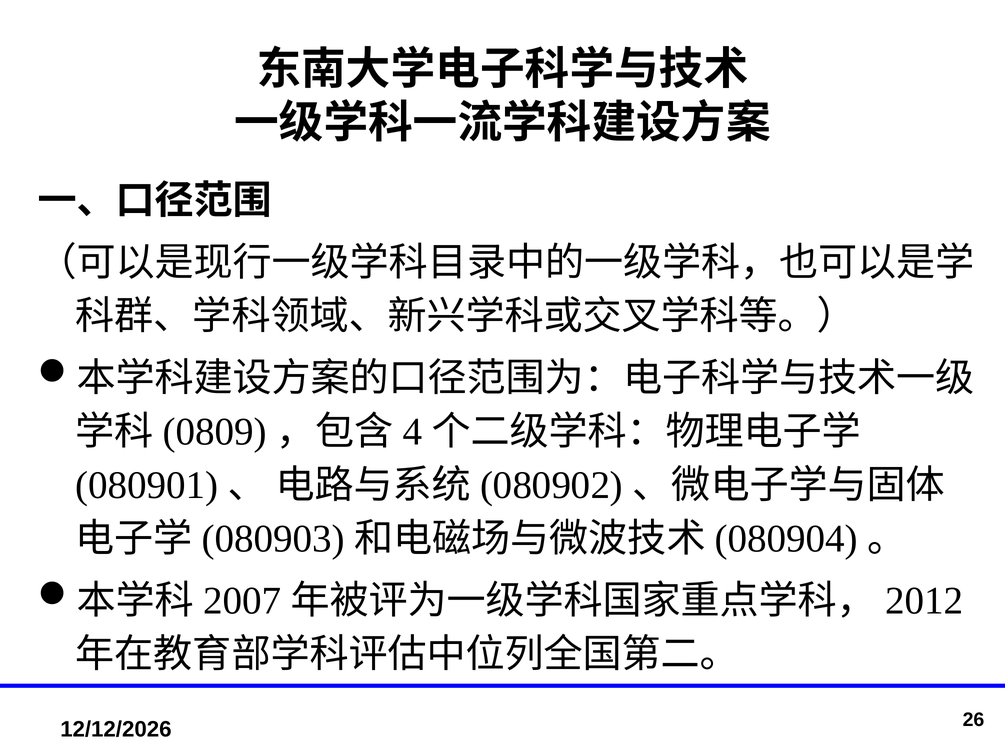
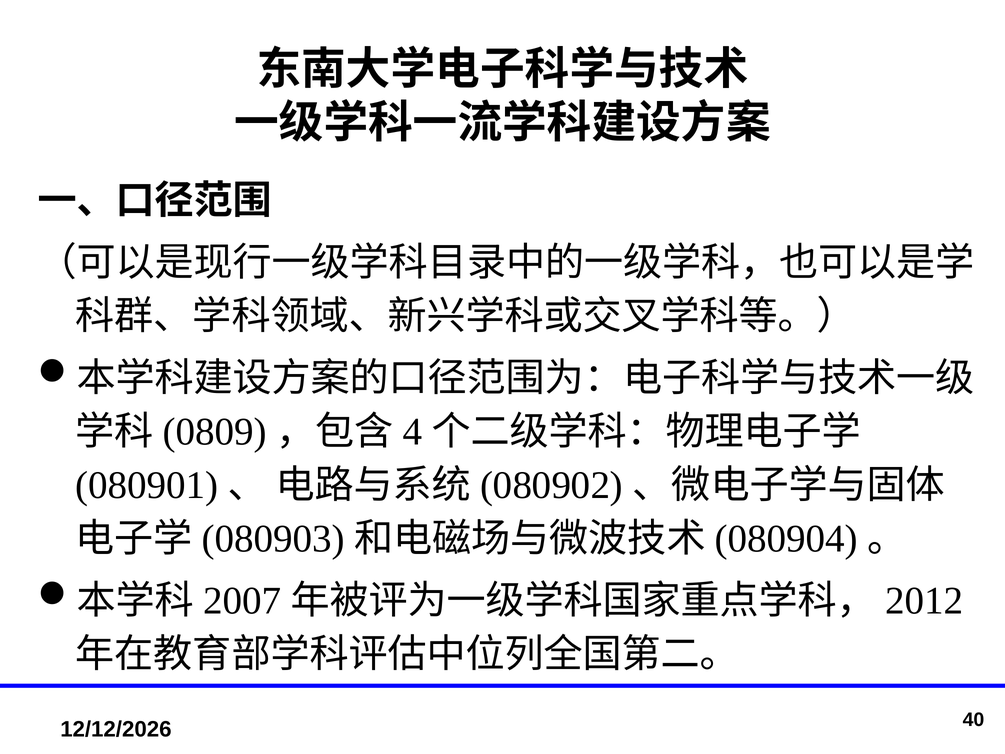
26: 26 -> 40
